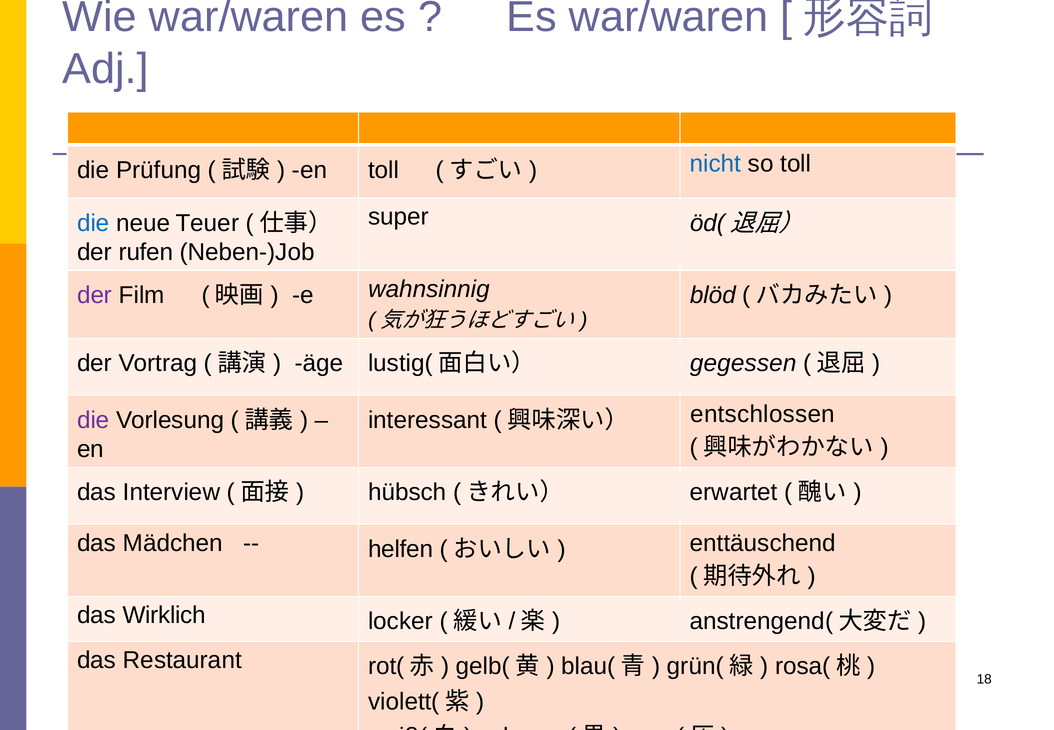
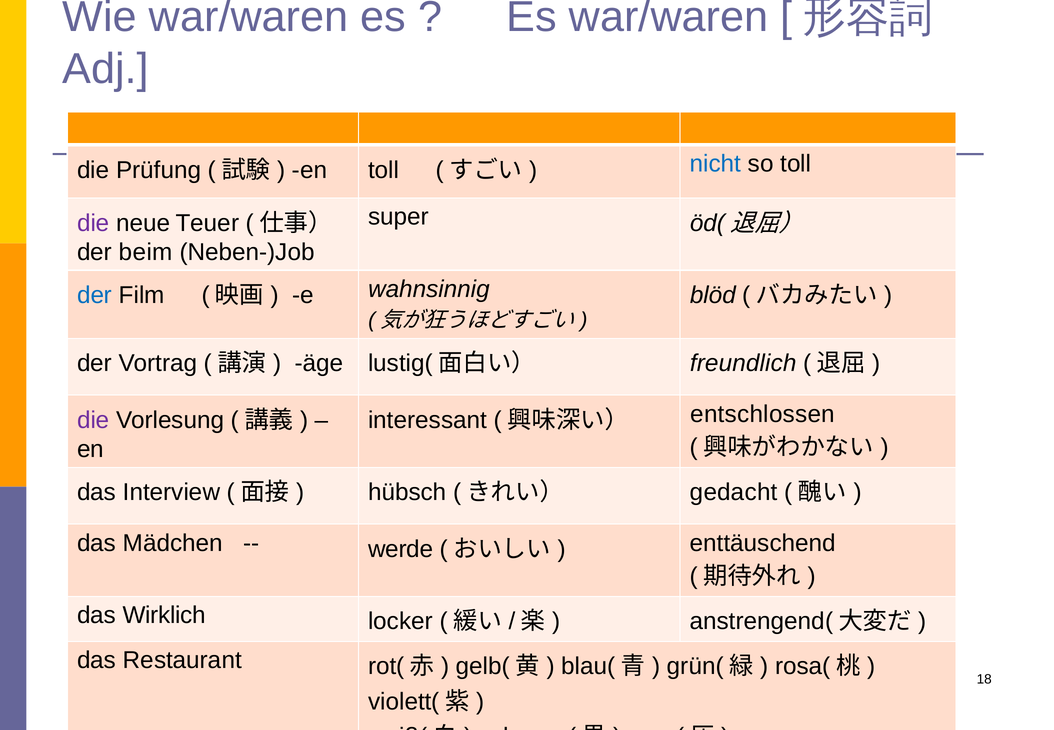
die at (93, 223) colour: blue -> purple
rufen: rufen -> beim
der at (95, 295) colour: purple -> blue
gegessen: gegessen -> freundlich
erwartet: erwartet -> gedacht
helfen: helfen -> werde
